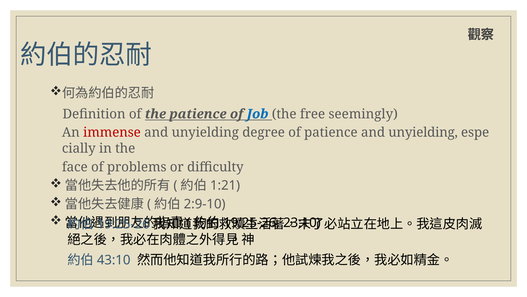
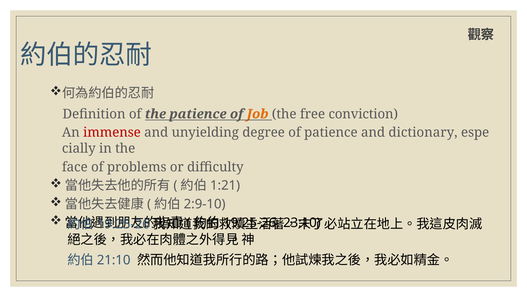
Job colour: blue -> orange
seemingly: seemingly -> conviction
patience and unyielding: unyielding -> dictionary
43:10: 43:10 -> 21:10
